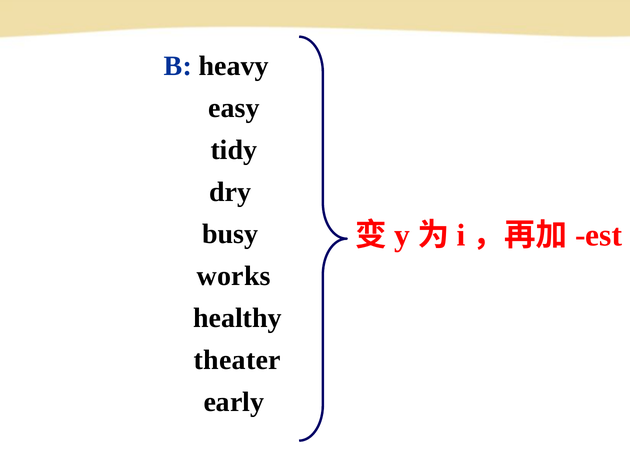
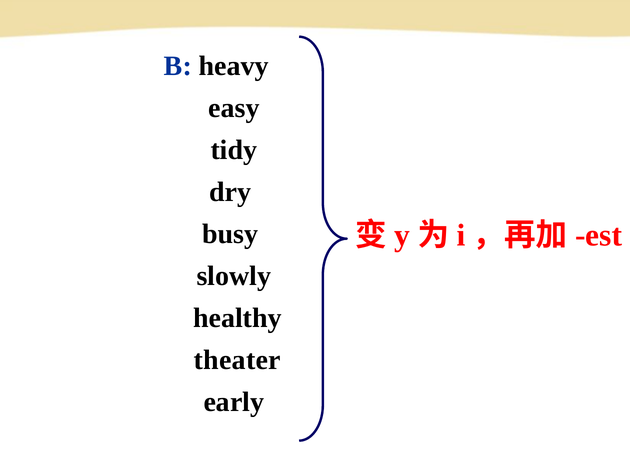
works: works -> slowly
